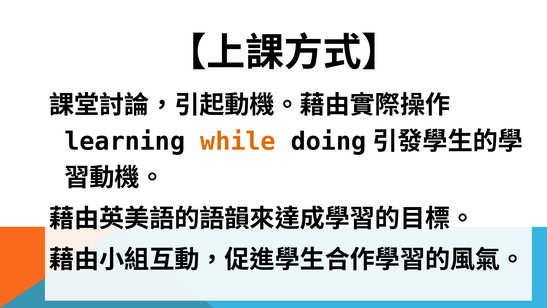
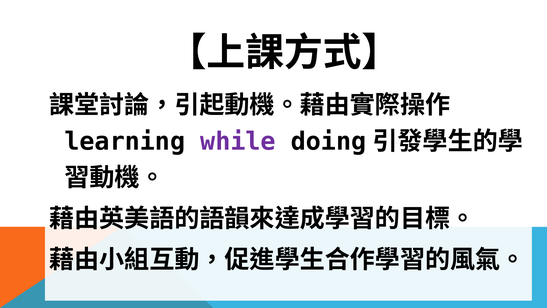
while colour: orange -> purple
